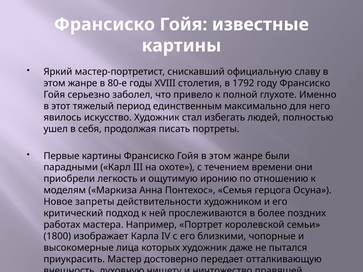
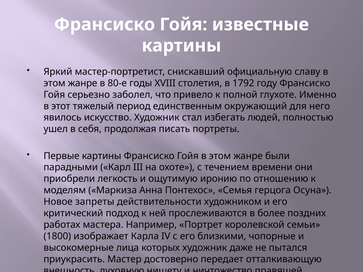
максимально: максимально -> окружающий
